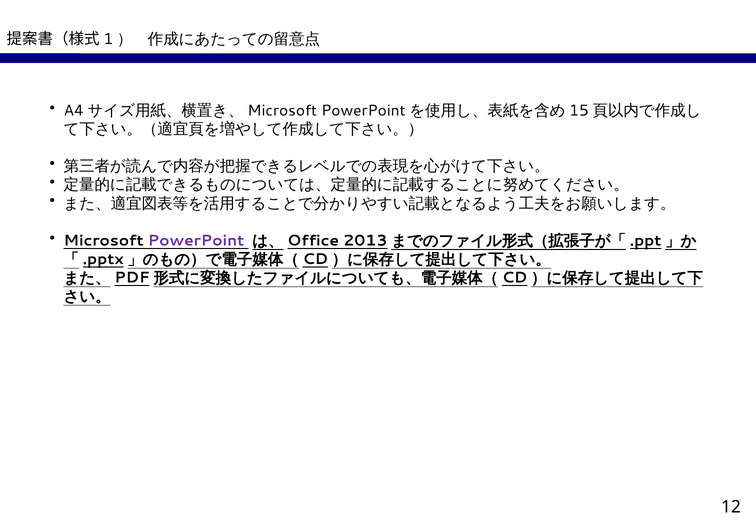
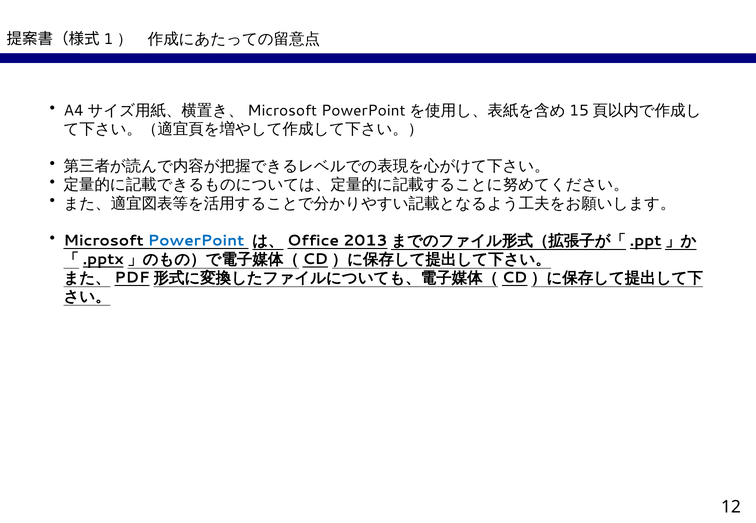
PowerPoint colour: purple -> blue
